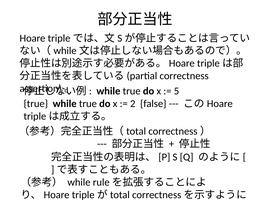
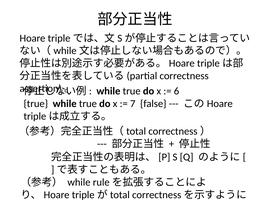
5: 5 -> 6
2: 2 -> 7
